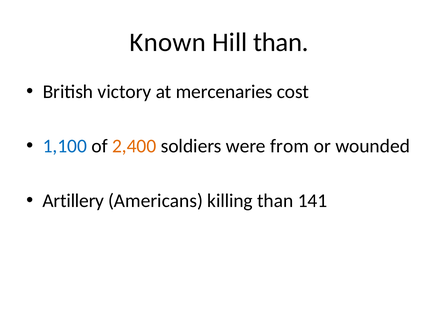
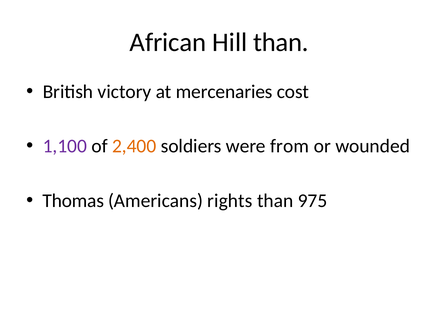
Known: Known -> African
1,100 colour: blue -> purple
Artillery: Artillery -> Thomas
killing: killing -> rights
141: 141 -> 975
